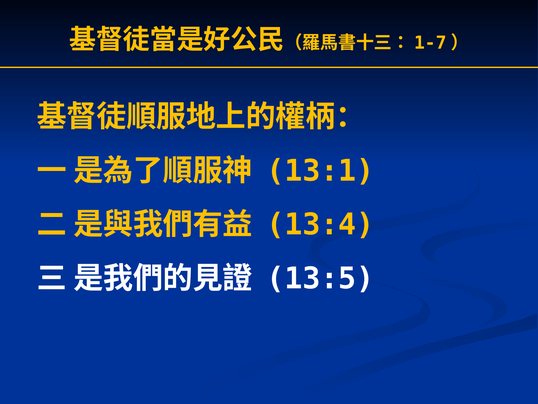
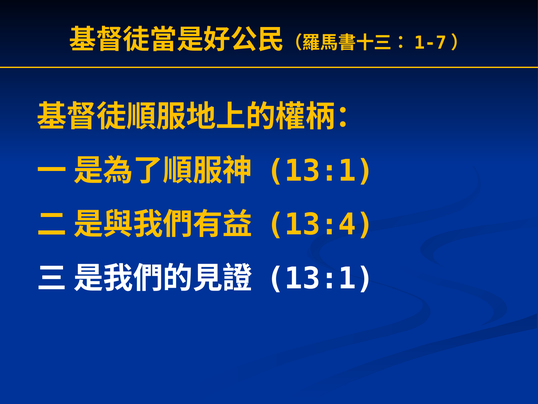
13:5 at (320, 278): 13:5 -> 13:1
